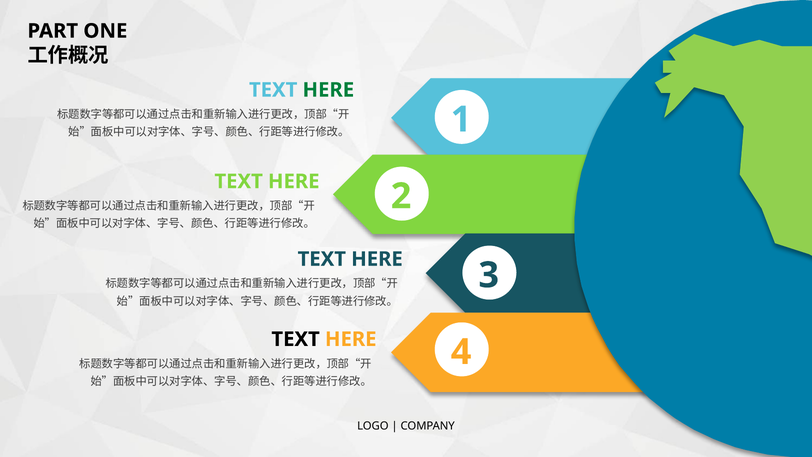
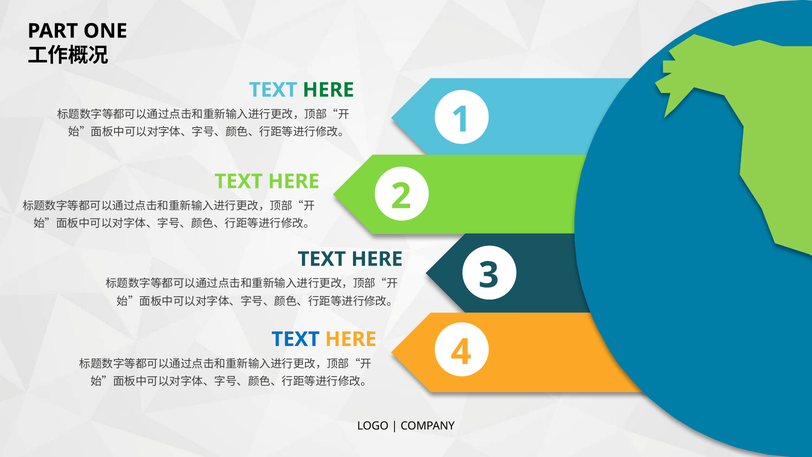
TEXT at (296, 339) colour: black -> blue
